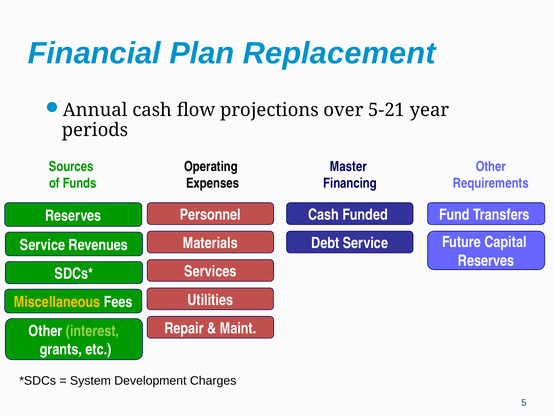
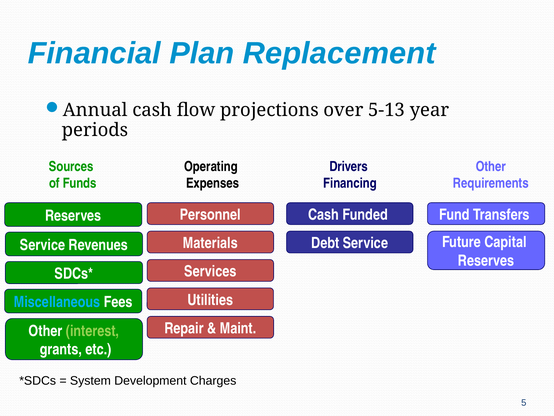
5-21: 5-21 -> 5-13
Master: Master -> Drivers
Miscellaneous colour: yellow -> light blue
